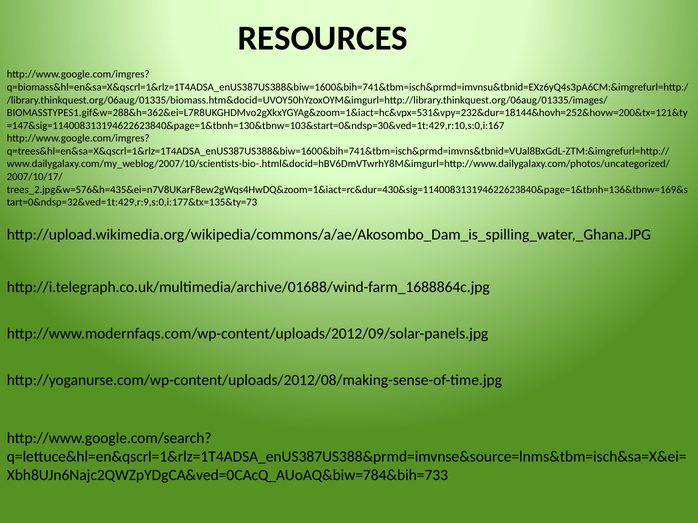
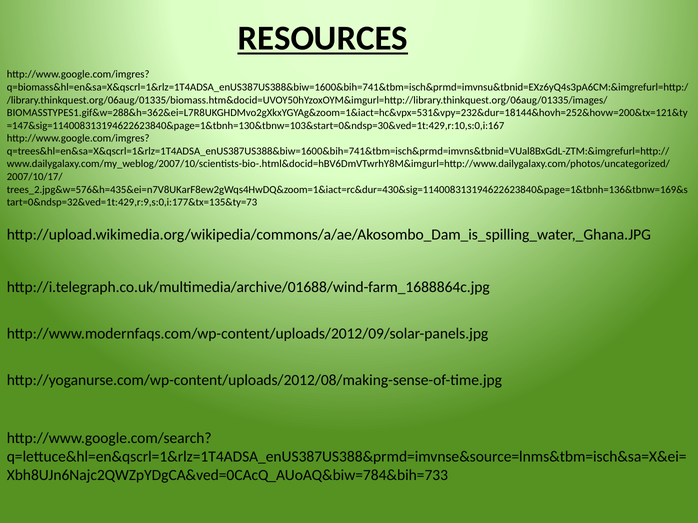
RESOURCES underline: none -> present
